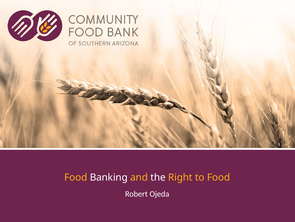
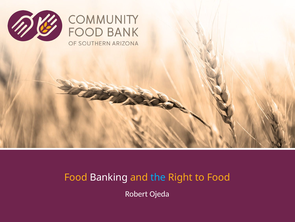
the colour: white -> light blue
